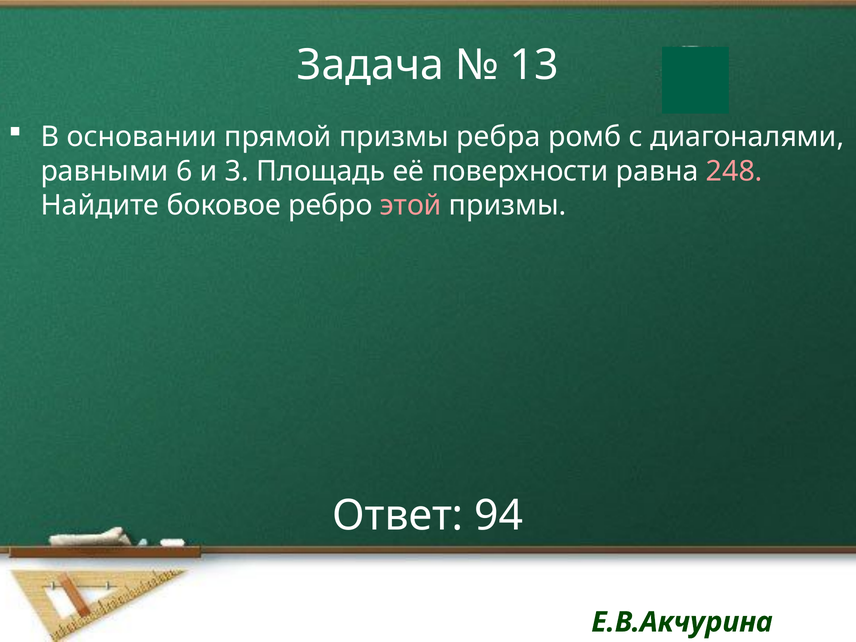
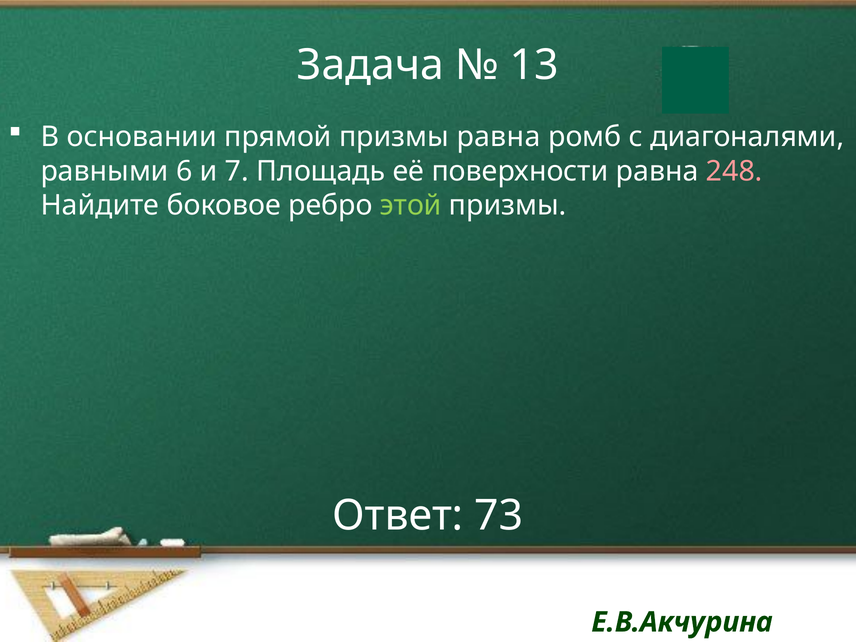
призмы ребра: ребра -> равна
3: 3 -> 7
этой colour: pink -> light green
94: 94 -> 73
